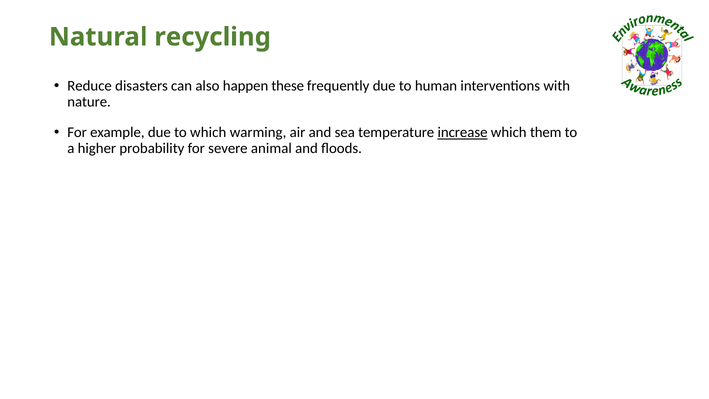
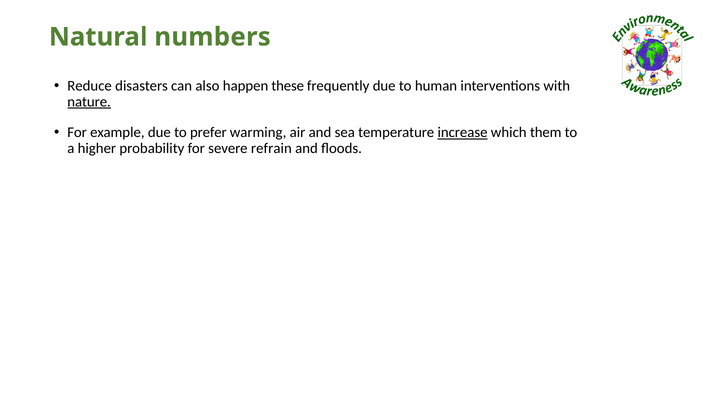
recycling: recycling -> numbers
nature underline: none -> present
to which: which -> prefer
animal: animal -> refrain
